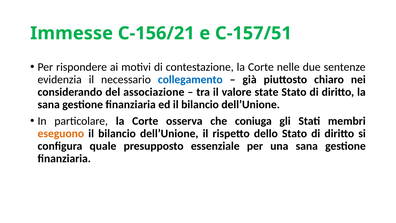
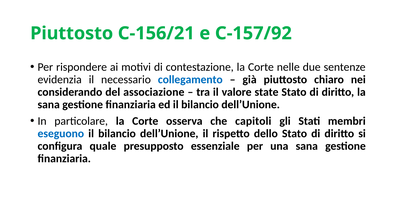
Immesse at (72, 33): Immesse -> Piuttosto
C-157/51: C-157/51 -> C-157/92
coniuga: coniuga -> capitoli
eseguono colour: orange -> blue
